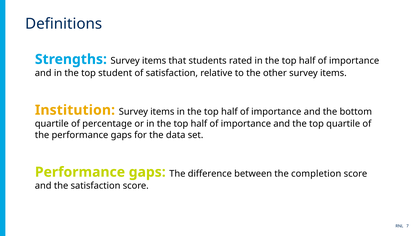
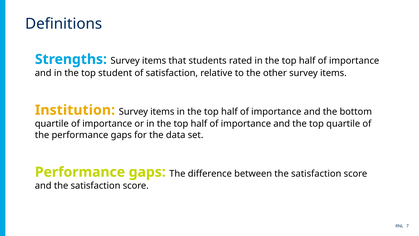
quartile of percentage: percentage -> importance
between the completion: completion -> satisfaction
